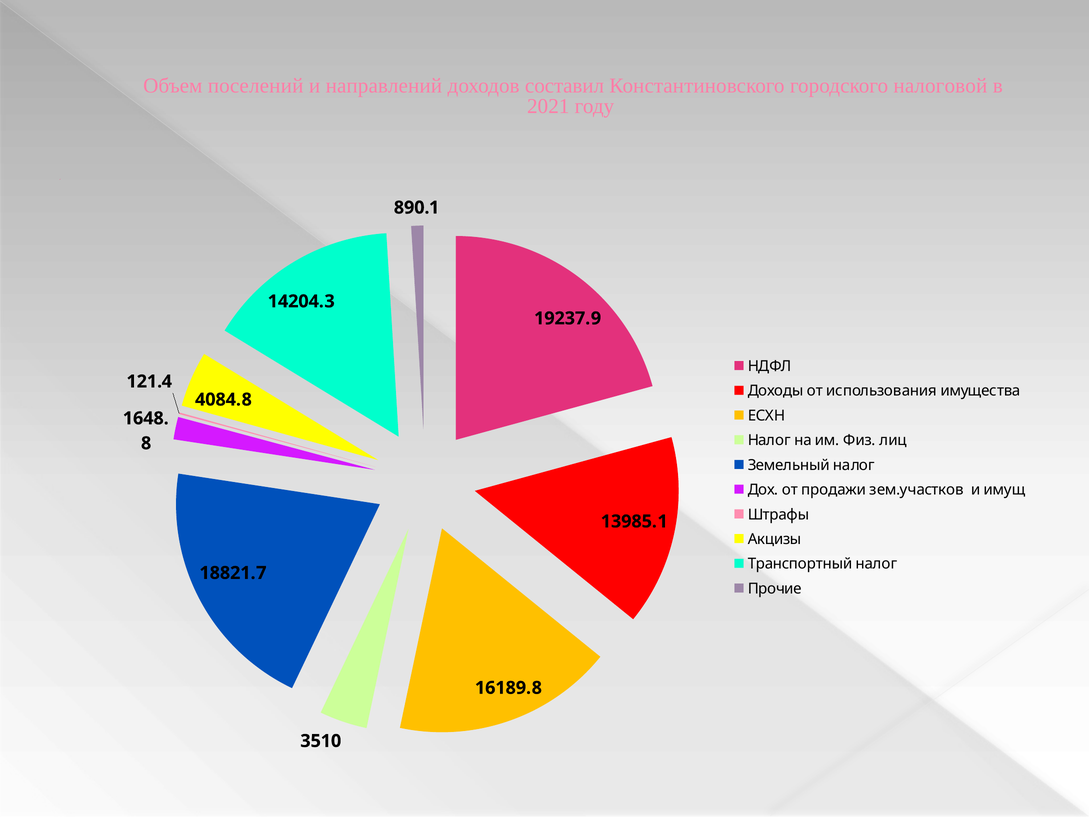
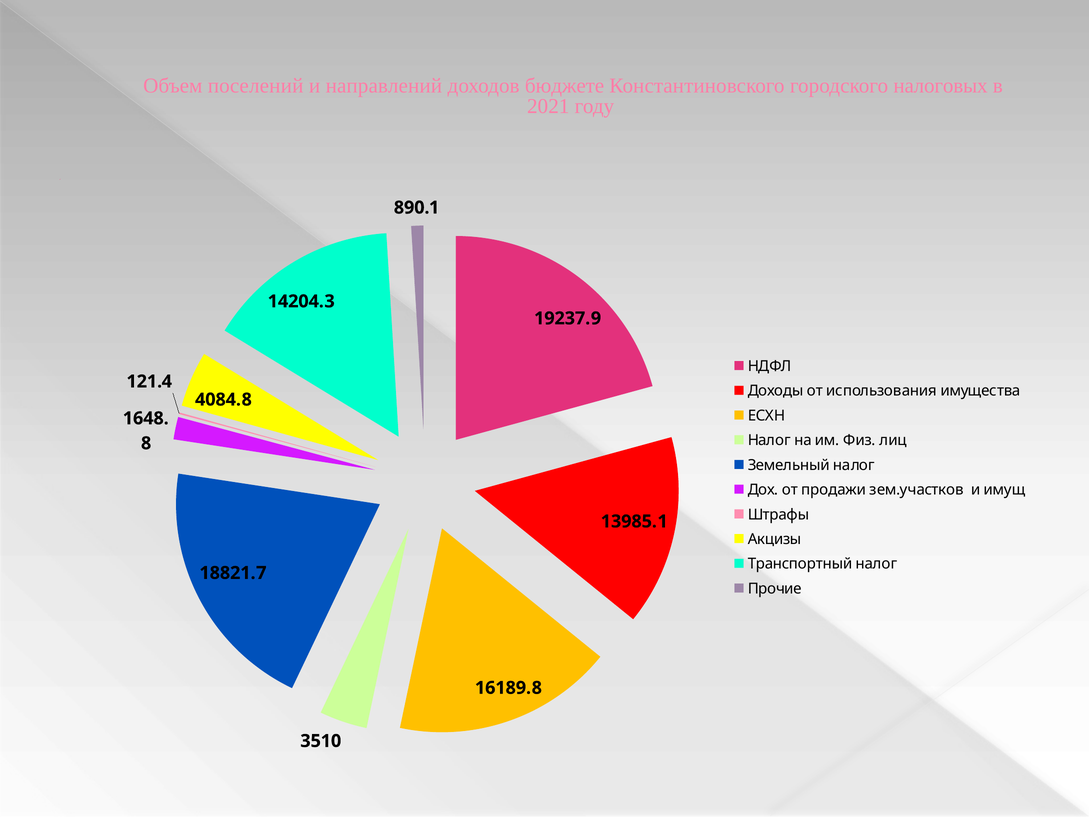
составил: составил -> бюджете
налоговой: налоговой -> налоговых
